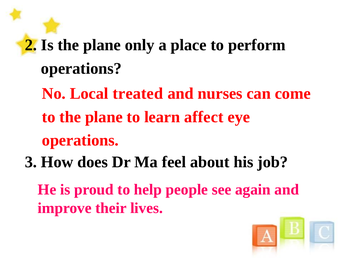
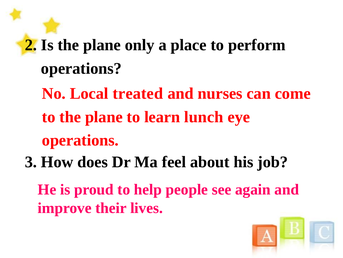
affect: affect -> lunch
